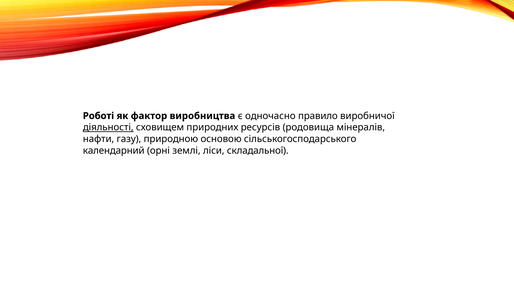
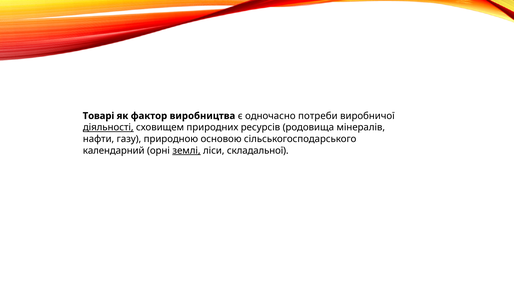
Роботі: Роботі -> Товарі
правило: правило -> потреби
землі underline: none -> present
